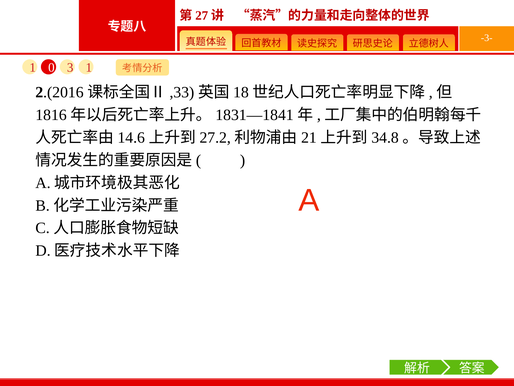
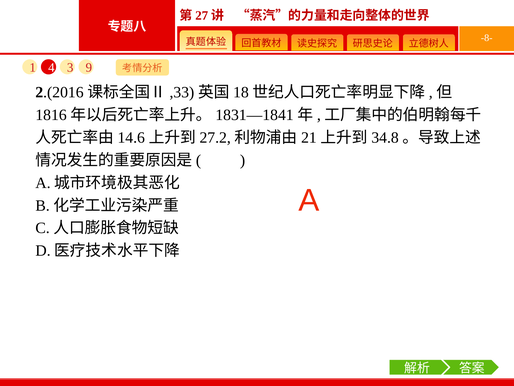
-3-: -3- -> -8-
0: 0 -> 4
3 1: 1 -> 9
